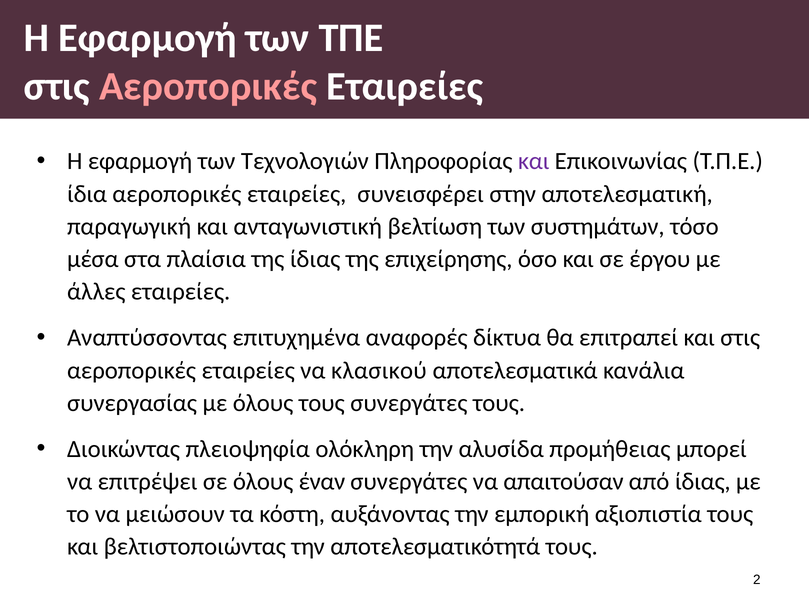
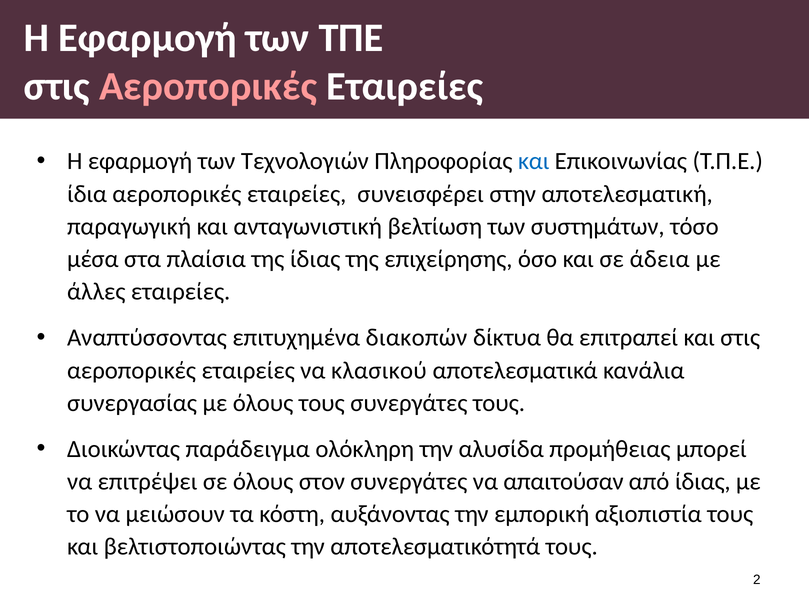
και at (534, 161) colour: purple -> blue
έργου: έργου -> άδεια
αναφορές: αναφορές -> διακοπών
πλειοψηφία: πλειοψηφία -> παράδειγμα
έναν: έναν -> στον
